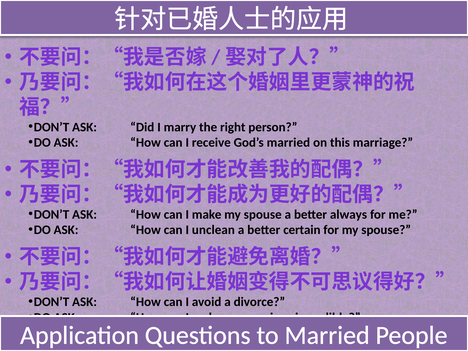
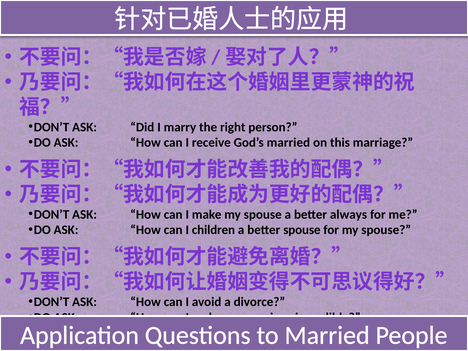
unclean: unclean -> children
better certain: certain -> spouse
